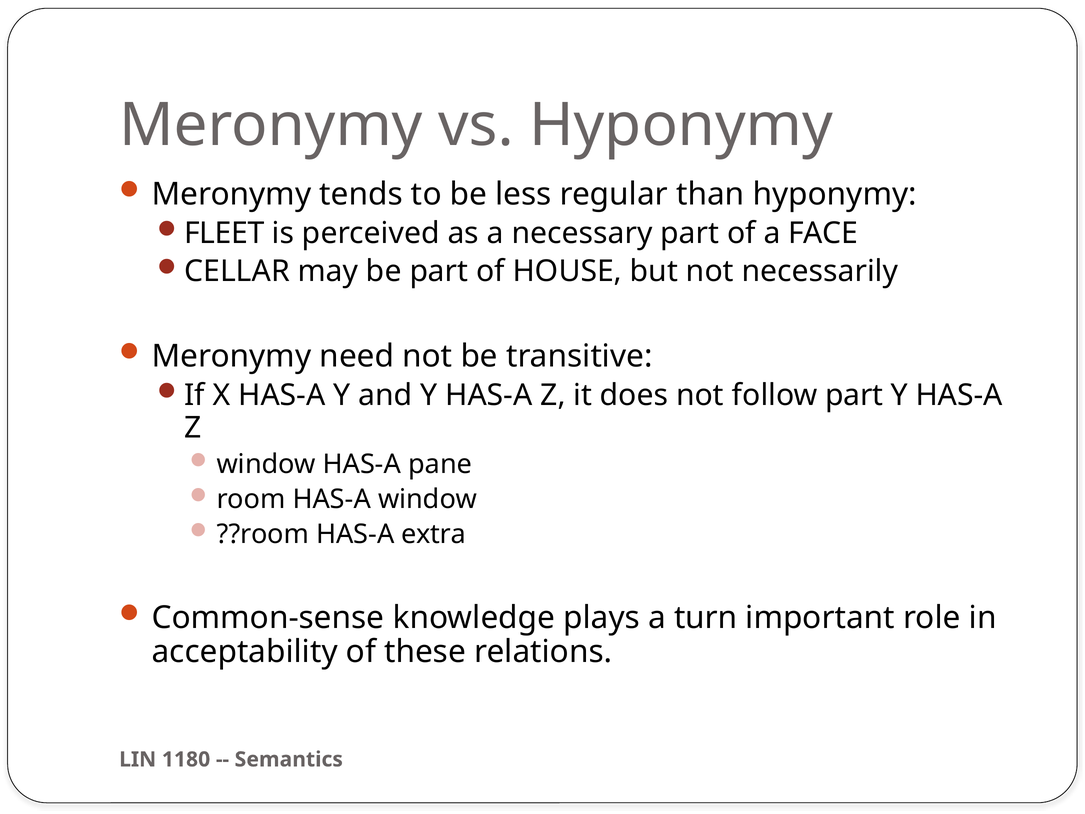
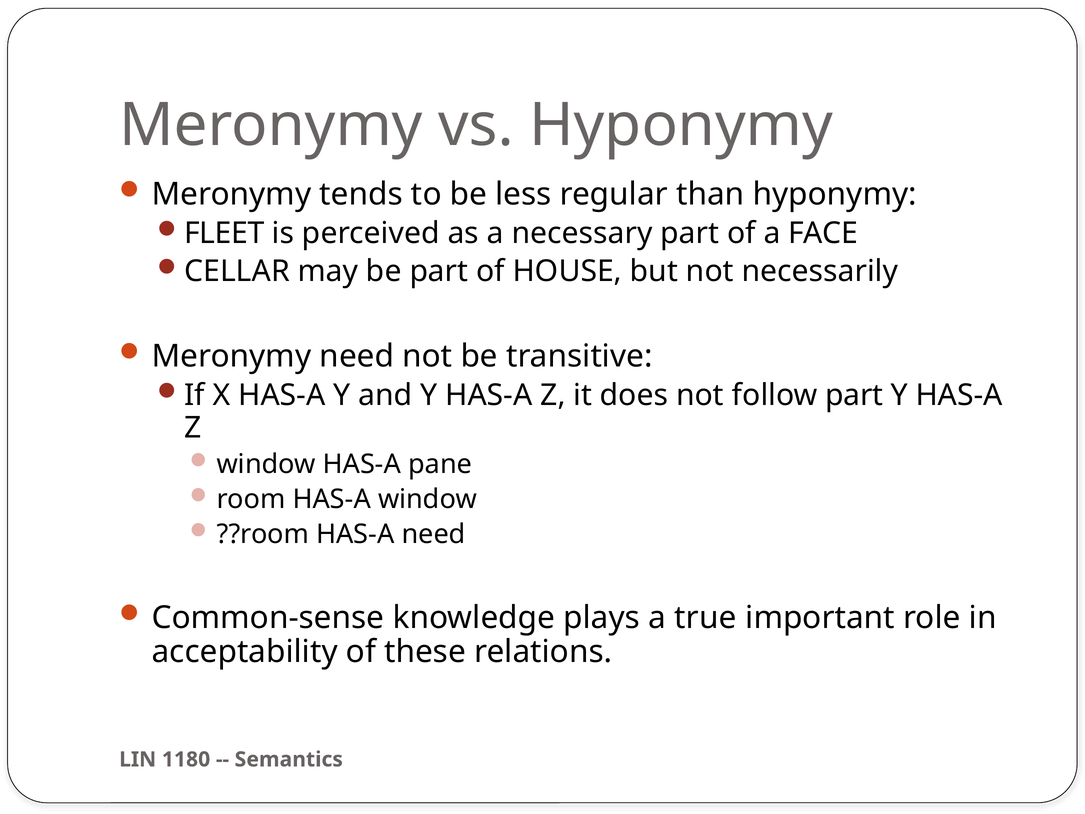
HAS-A extra: extra -> need
turn: turn -> true
